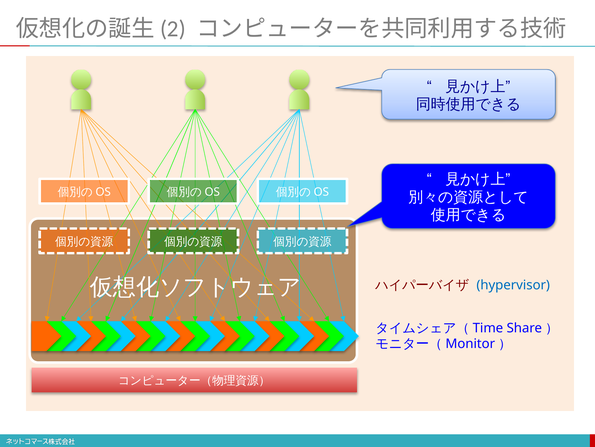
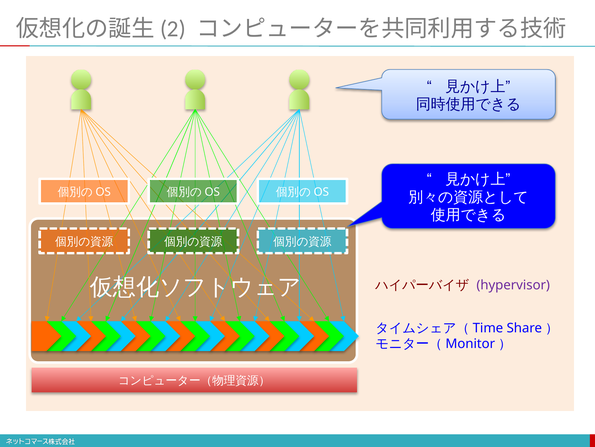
hypervisor colour: blue -> purple
